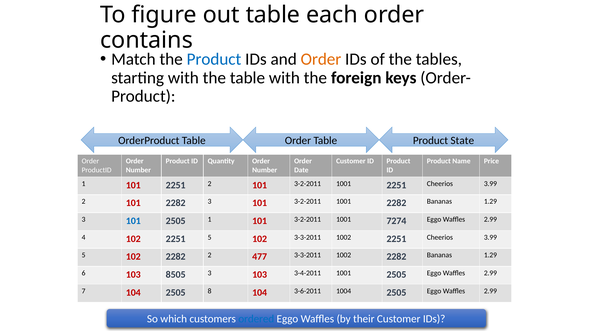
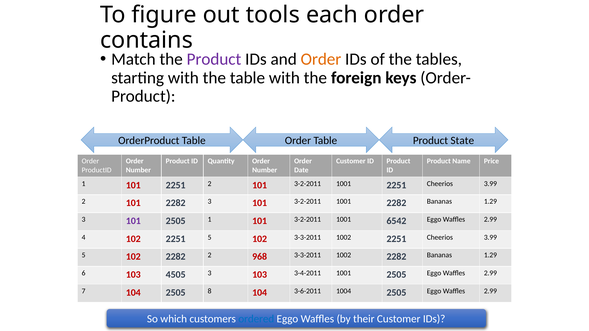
out table: table -> tools
Product at (214, 59) colour: blue -> purple
101 at (133, 221) colour: blue -> purple
7274: 7274 -> 6542
477: 477 -> 968
8505: 8505 -> 4505
